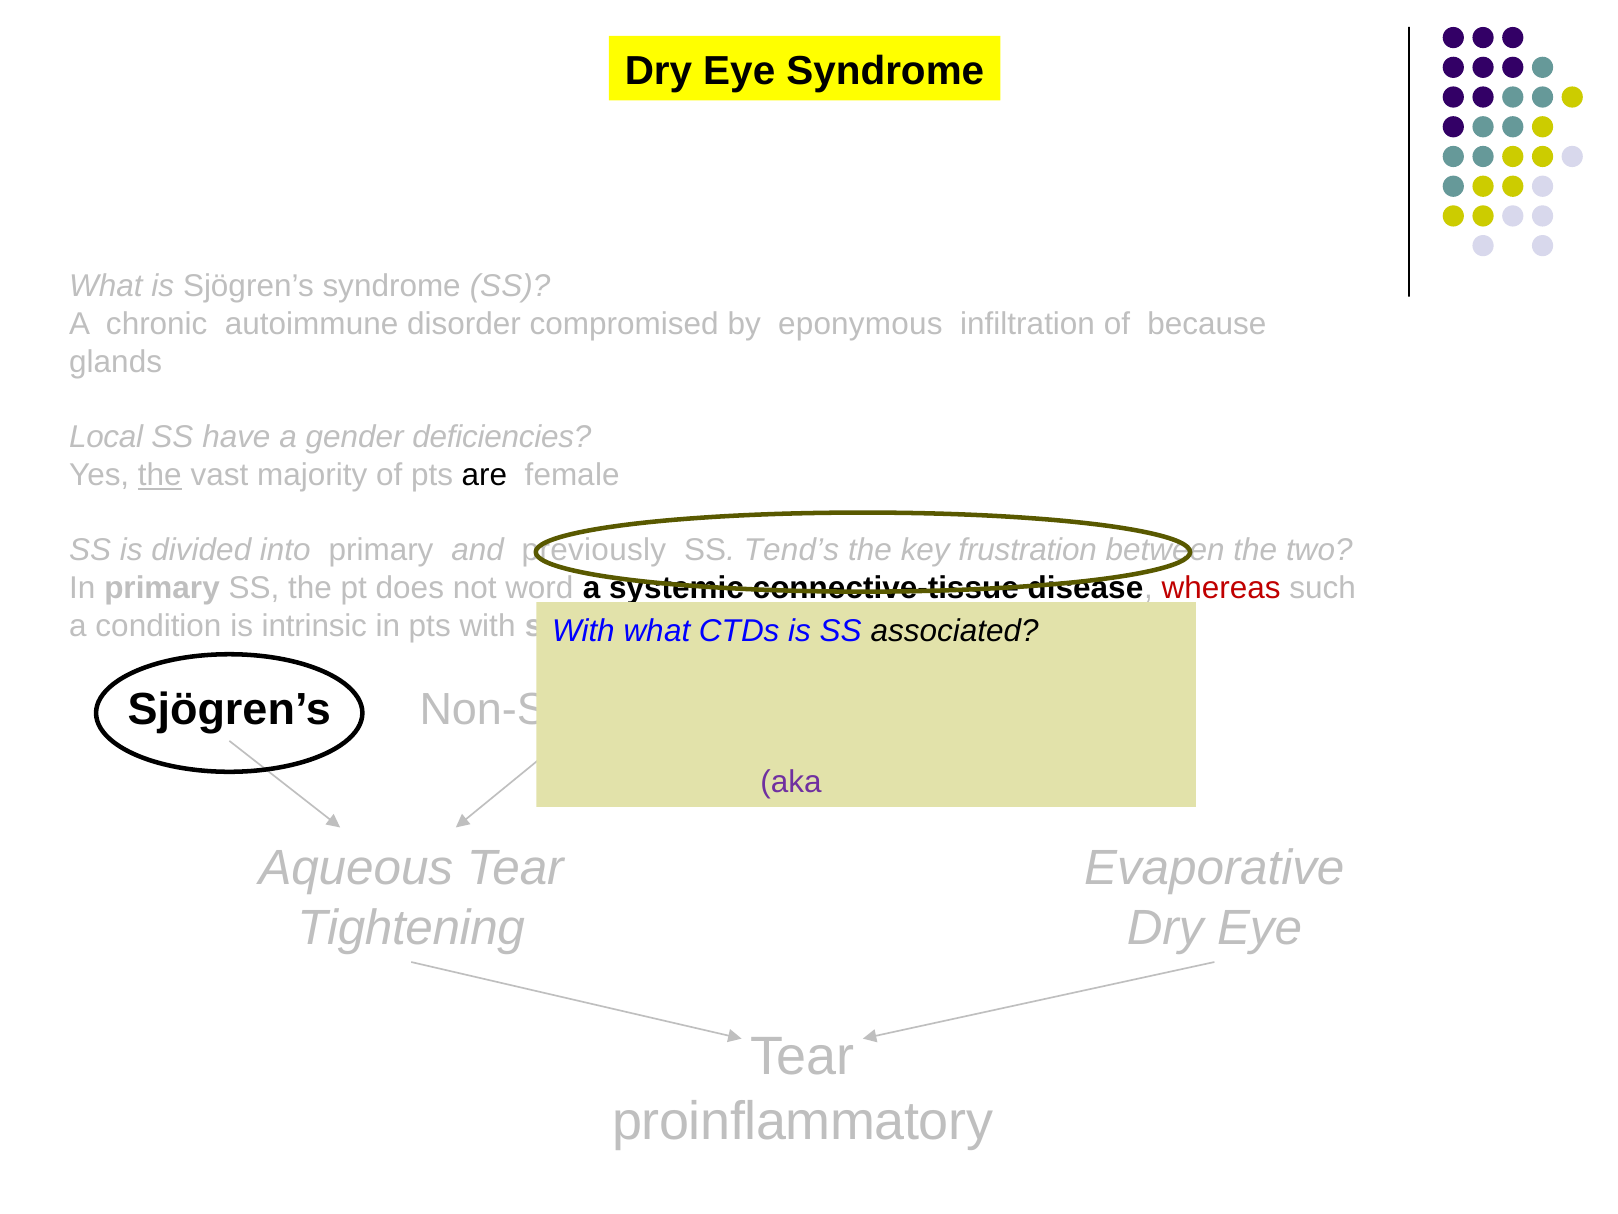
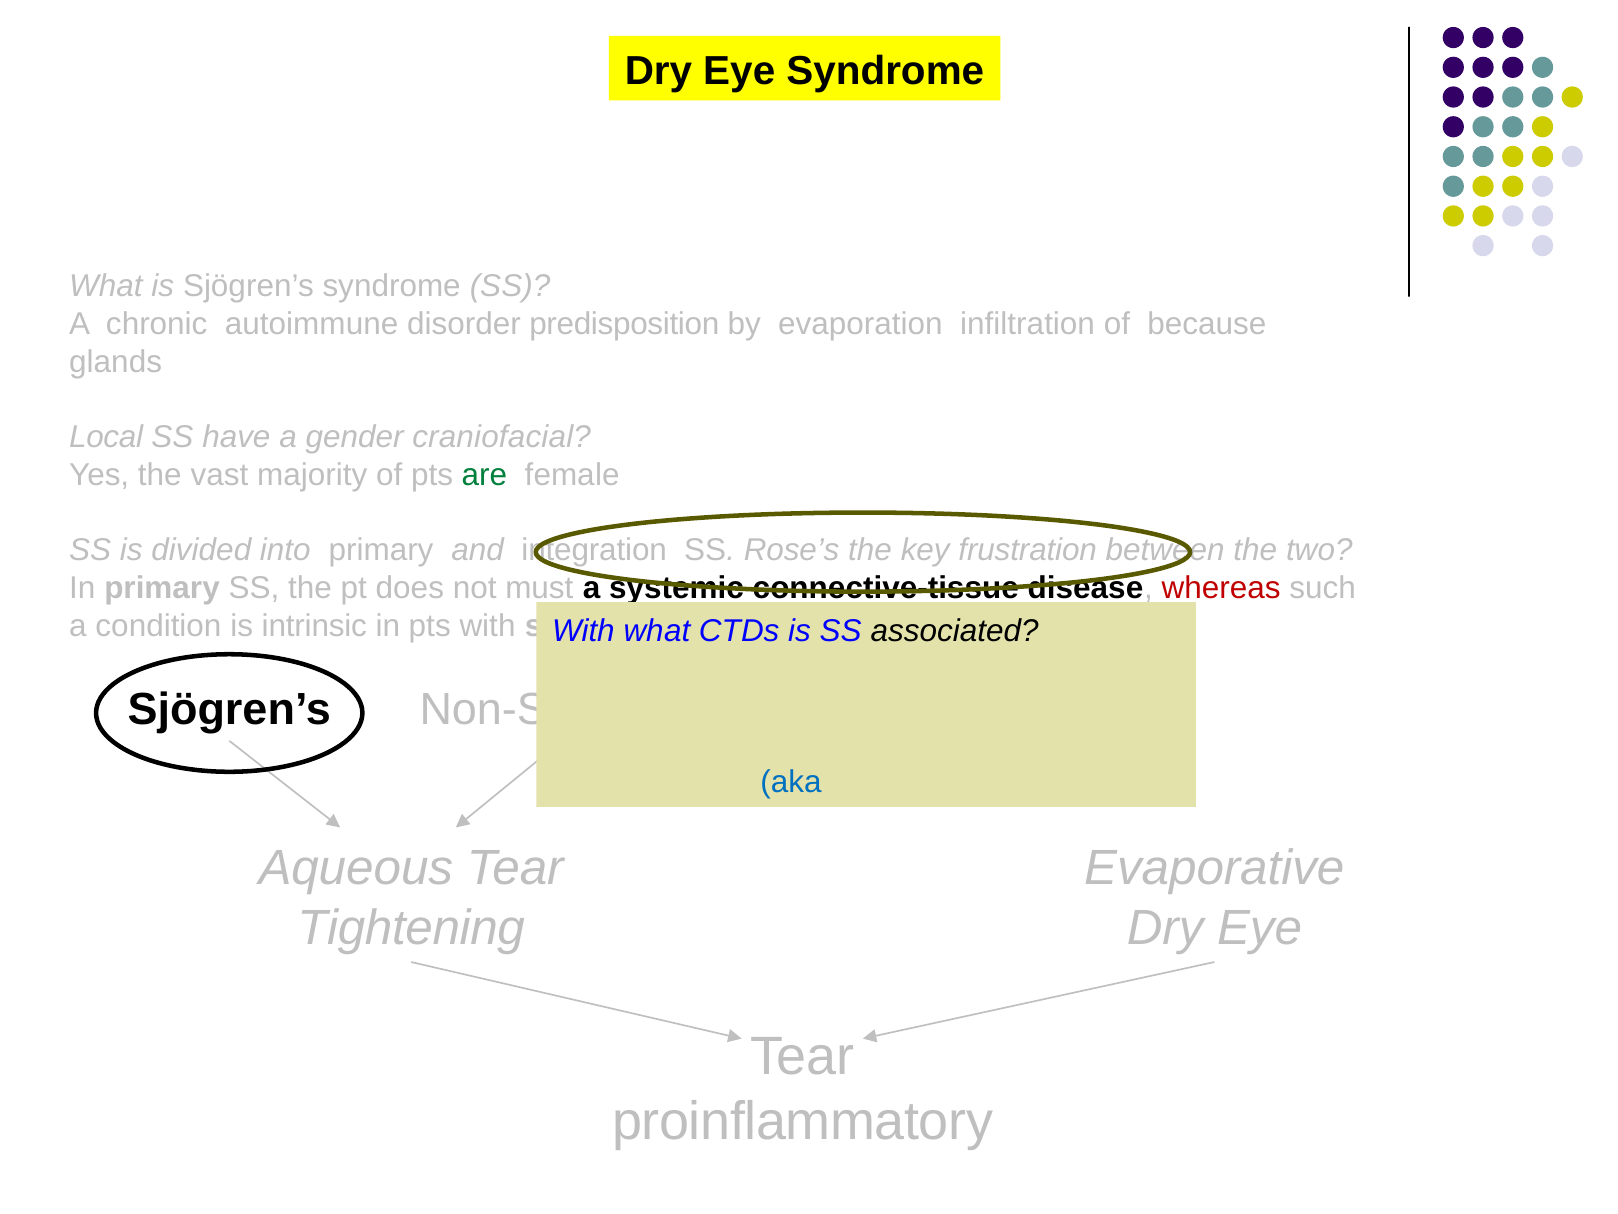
compromised: compromised -> predisposition
eponymous: eponymous -> evaporation
deficiencies: deficiencies -> craniofacial
the at (160, 475) underline: present -> none
are at (484, 475) colour: black -> green
previously: previously -> integration
Tend’s: Tend’s -> Rose’s
word: word -> must
aka colour: purple -> blue
